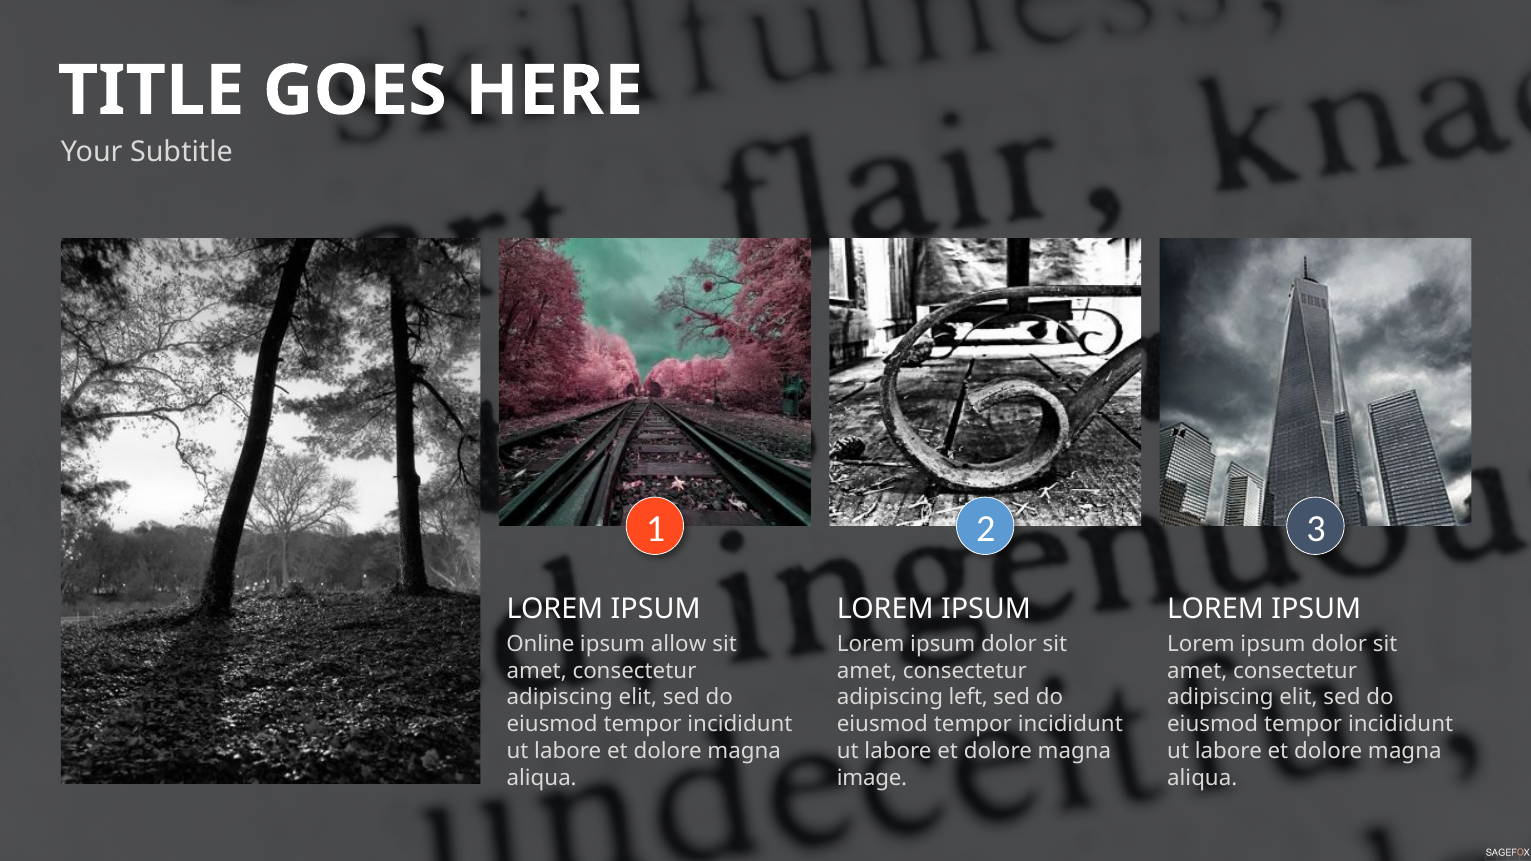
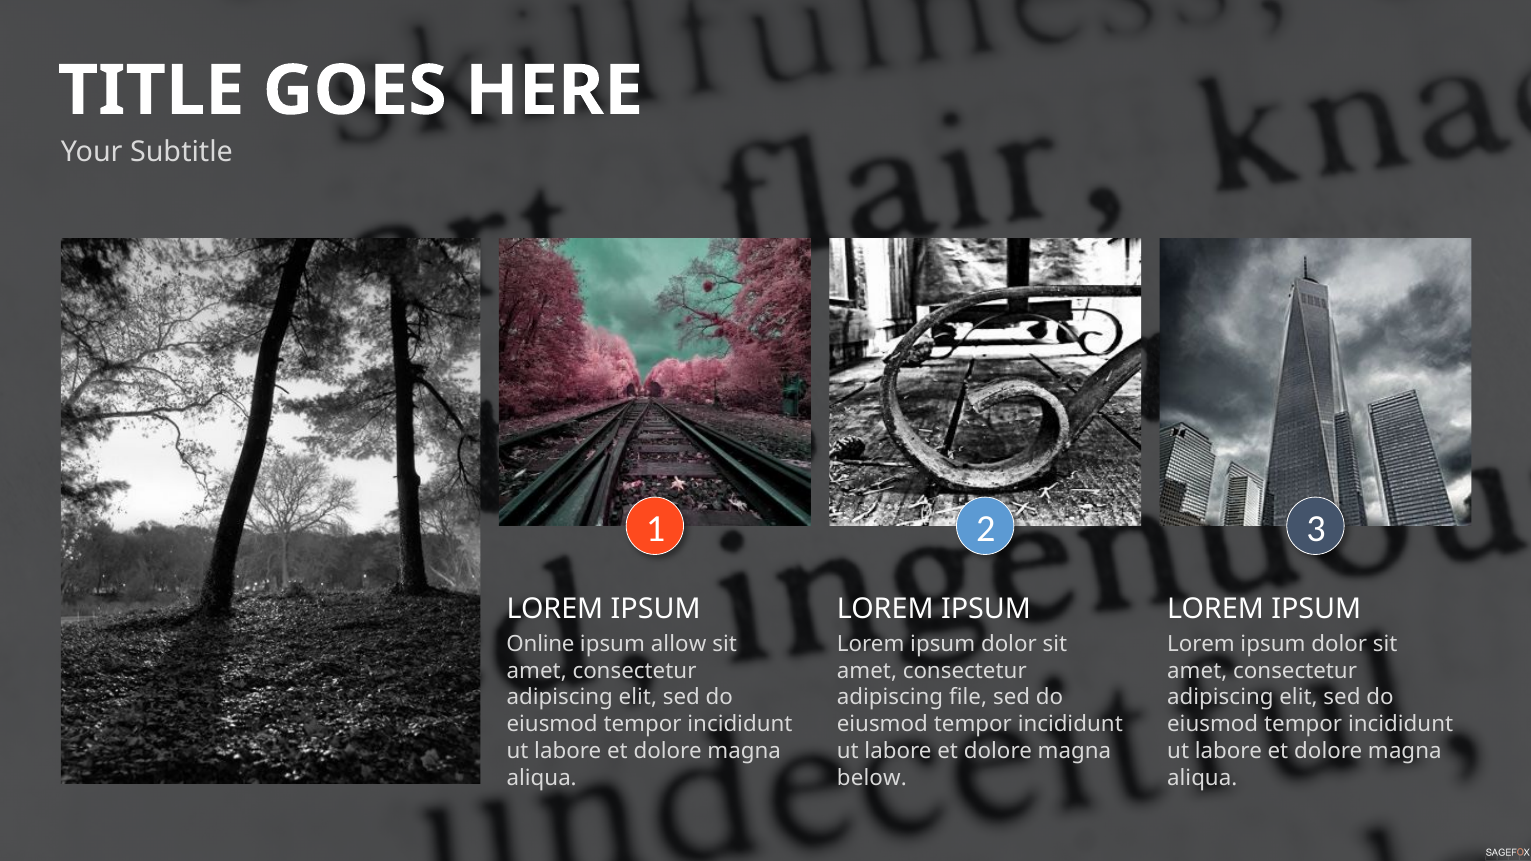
left: left -> file
image: image -> below
